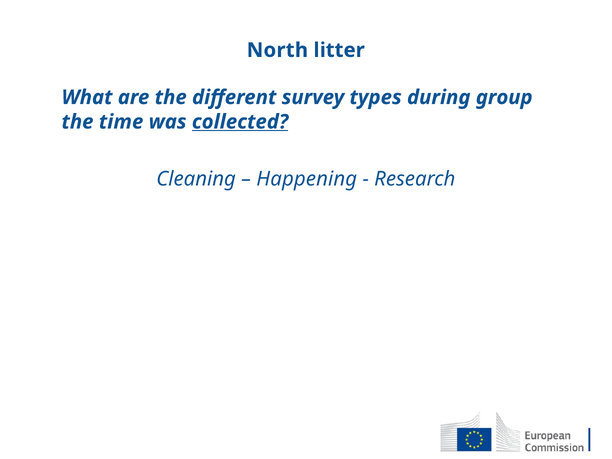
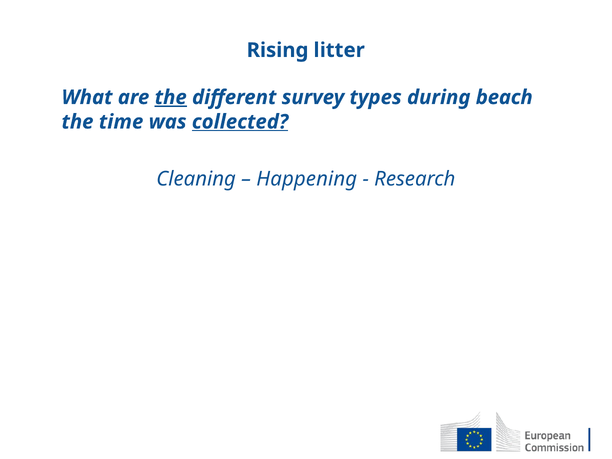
North: North -> Rising
the at (171, 97) underline: none -> present
group: group -> beach
